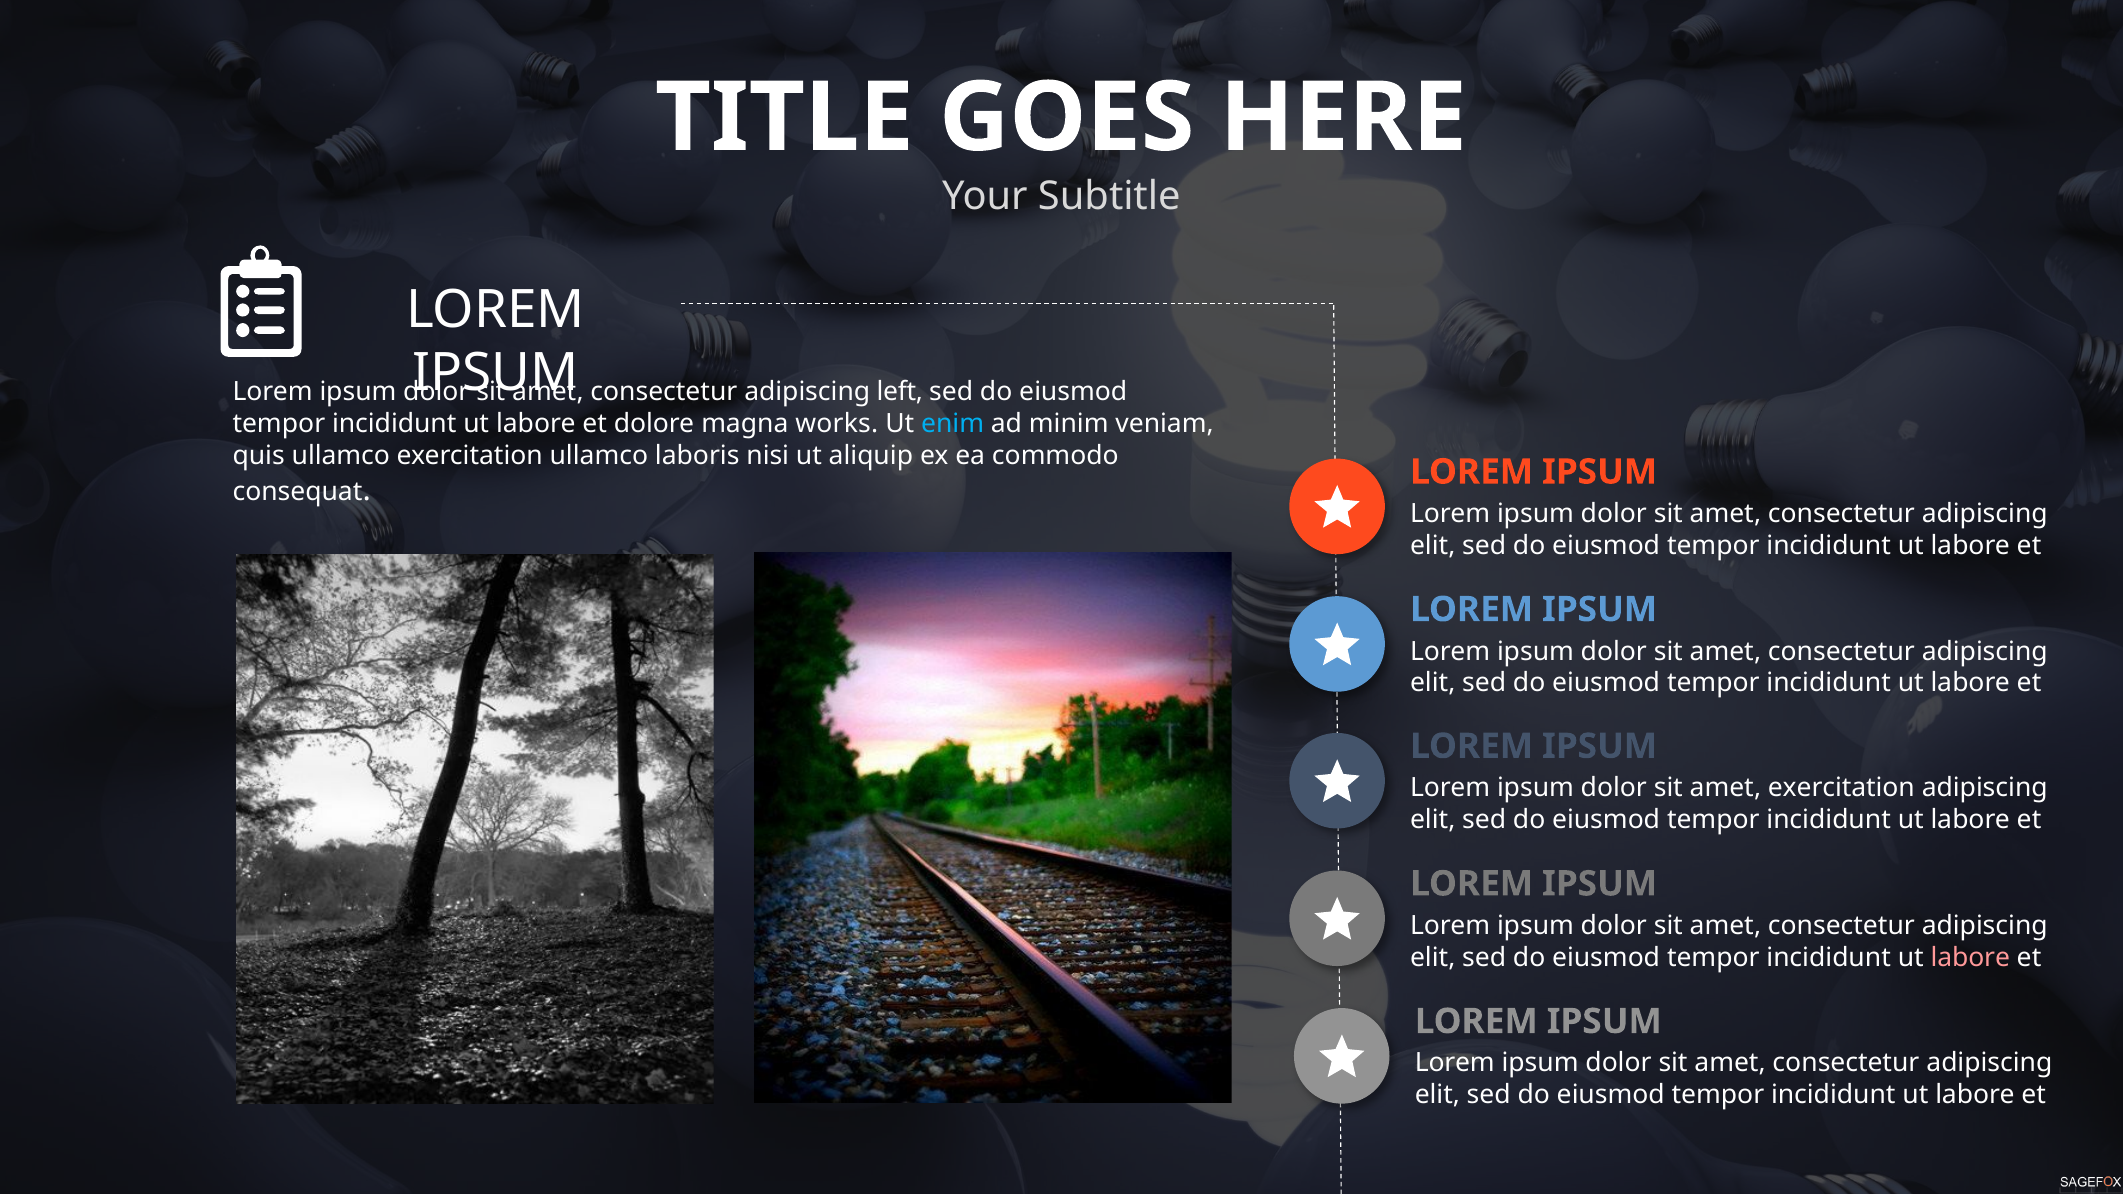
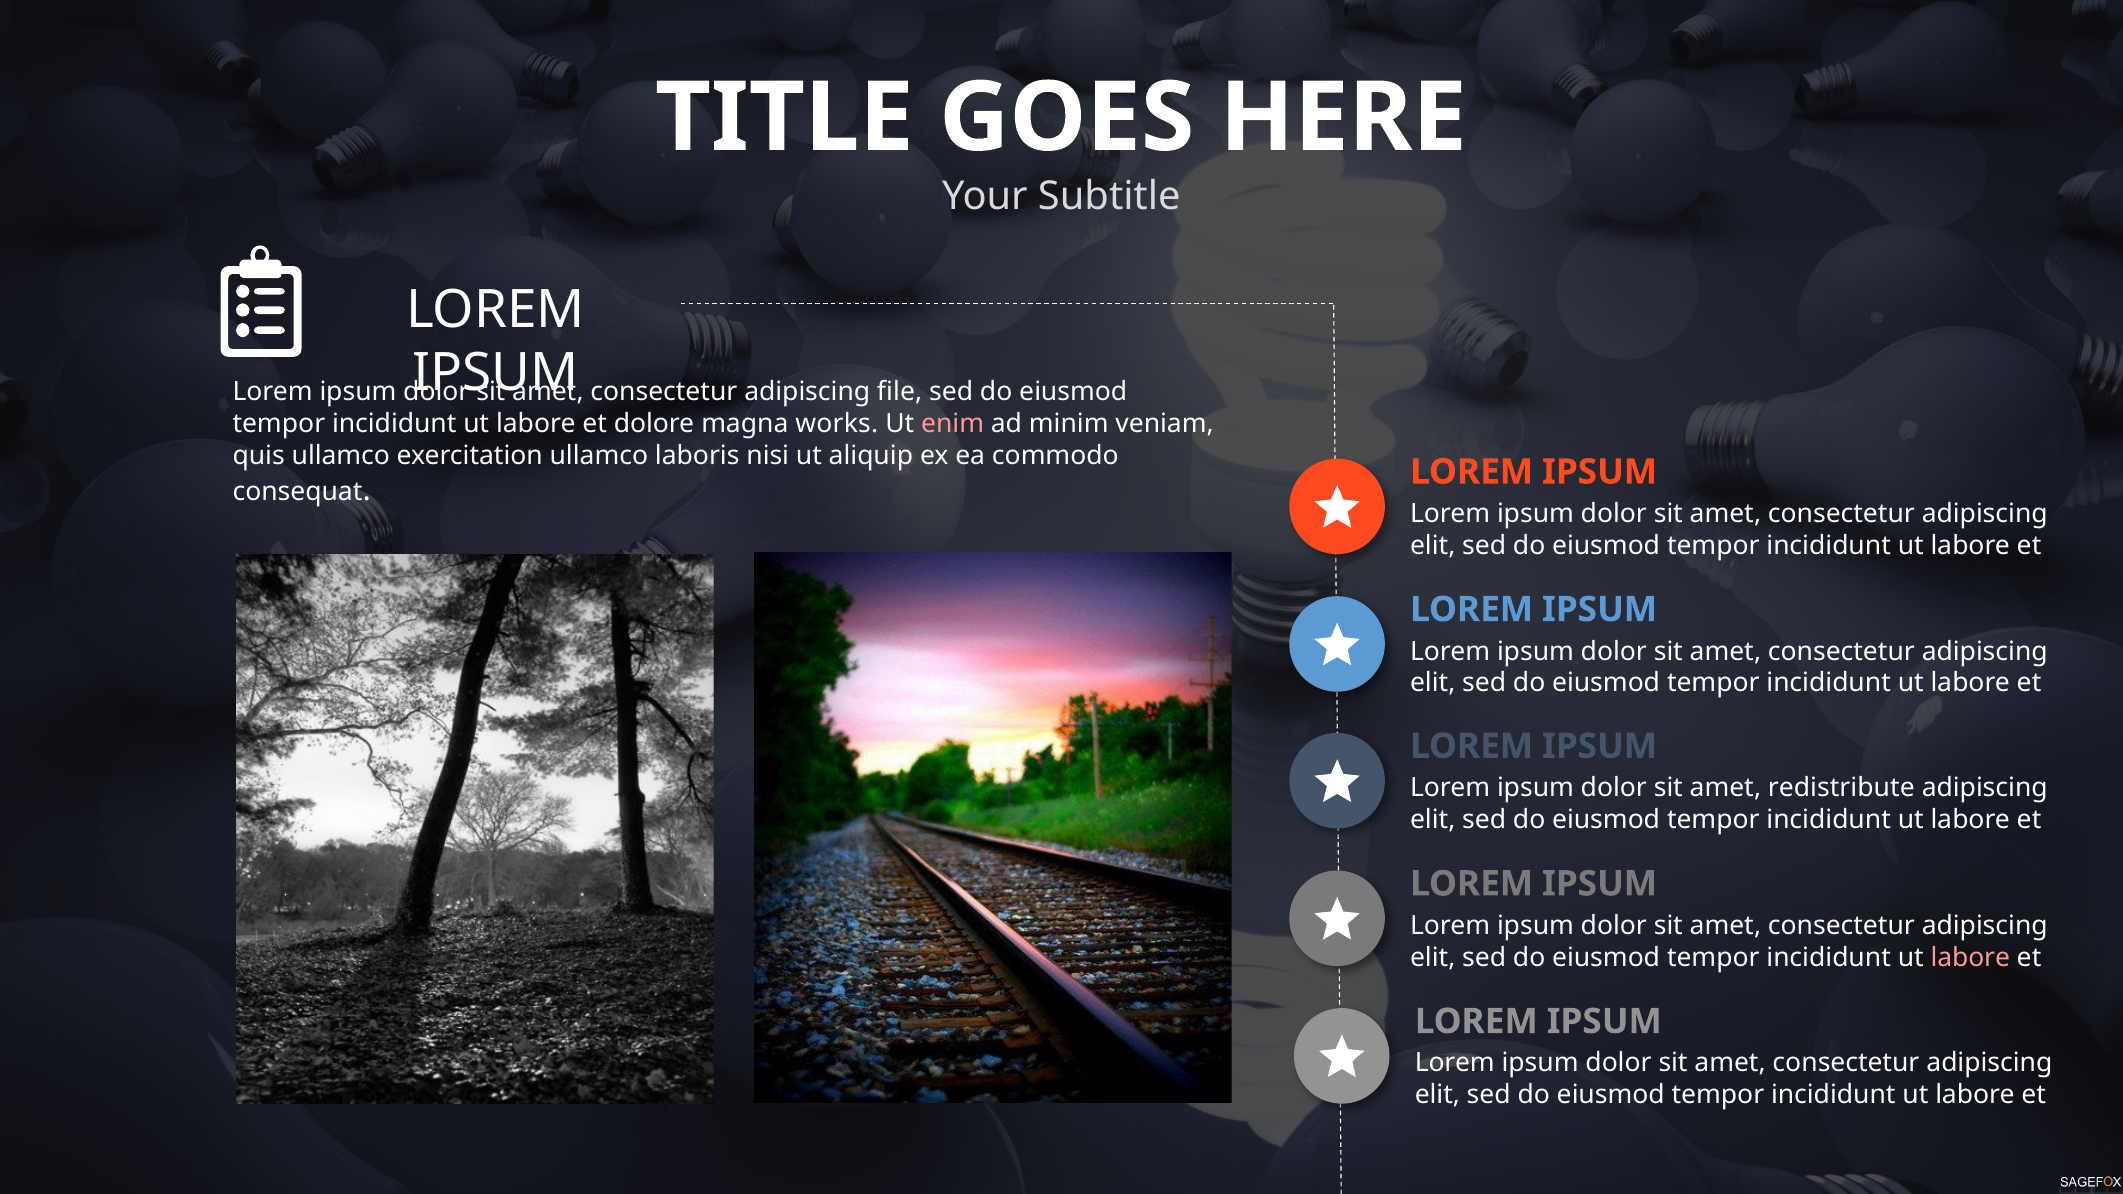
left: left -> file
enim colour: light blue -> pink
amet exercitation: exercitation -> redistribute
